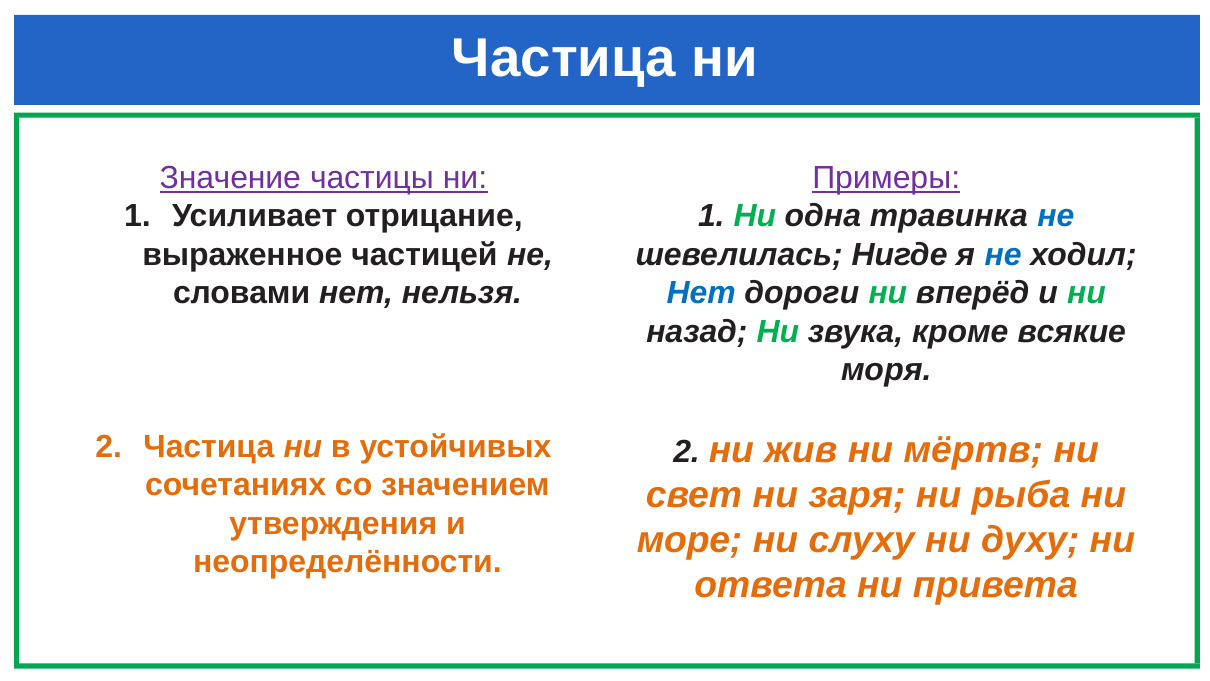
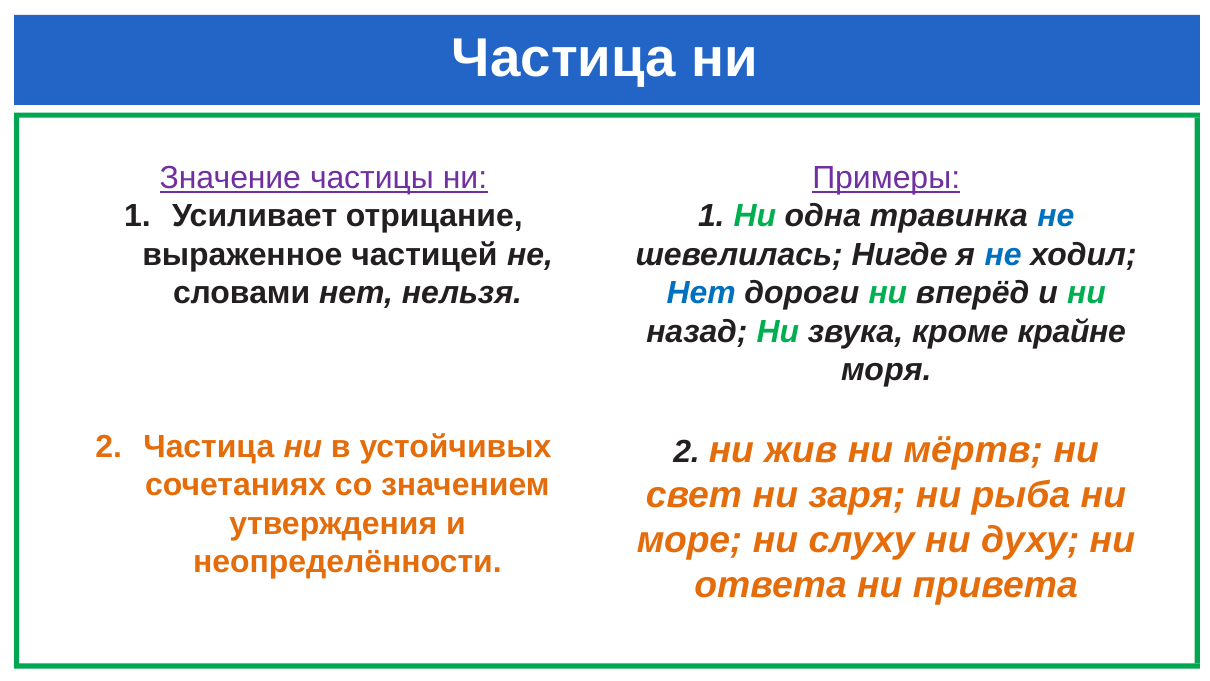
всякие: всякие -> крайне
